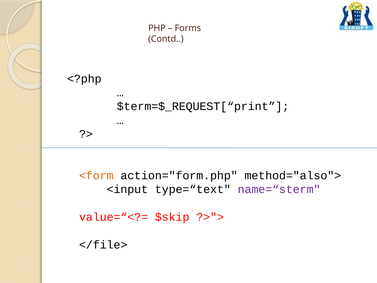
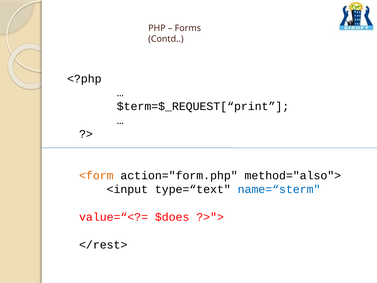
name=“sterm colour: purple -> blue
$skip: $skip -> $does
</file>: </file> -> </rest>
